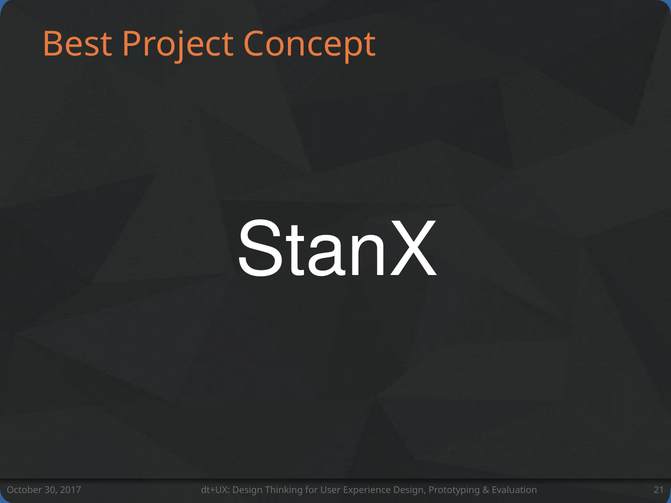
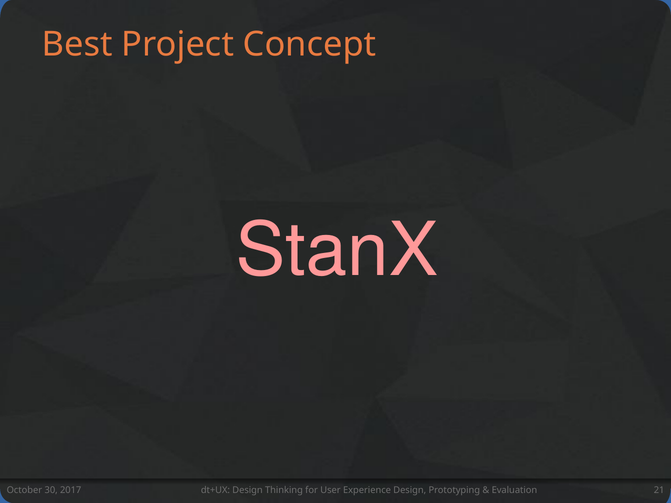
StanX colour: white -> pink
